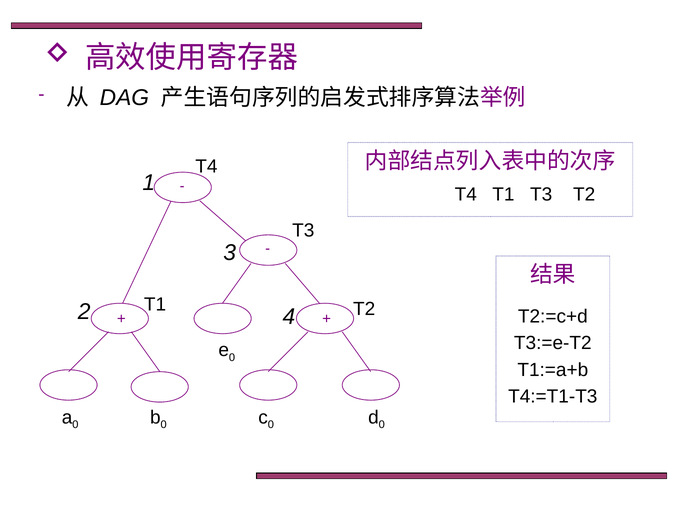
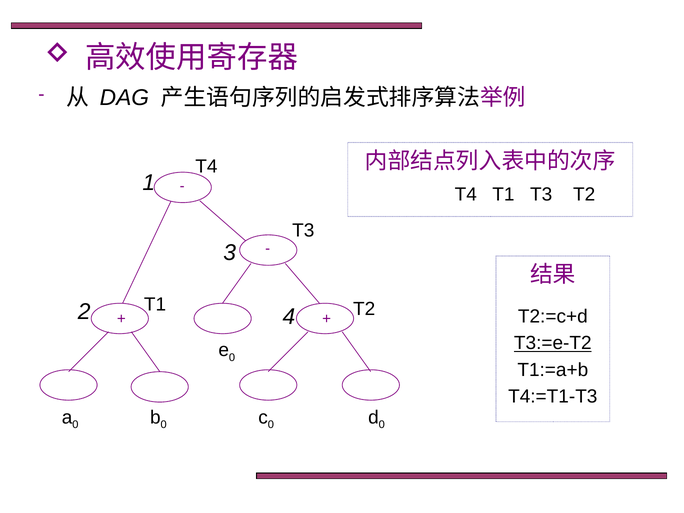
T3:=e-T2 underline: none -> present
